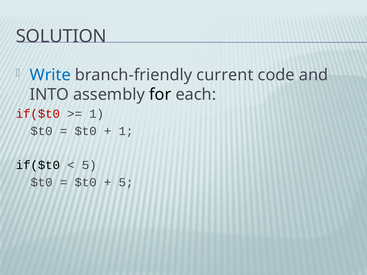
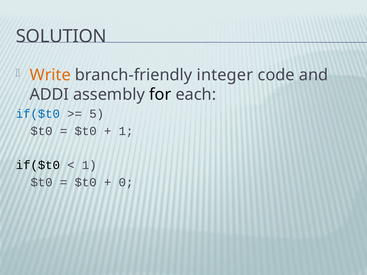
Write colour: blue -> orange
current: current -> integer
INTO: INTO -> ADDI
if($t0 at (38, 114) colour: red -> blue
1 at (97, 114): 1 -> 5
5 at (89, 165): 5 -> 1
5 at (126, 182): 5 -> 0
